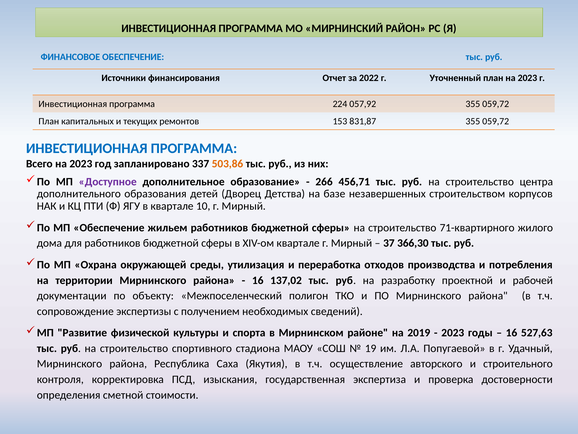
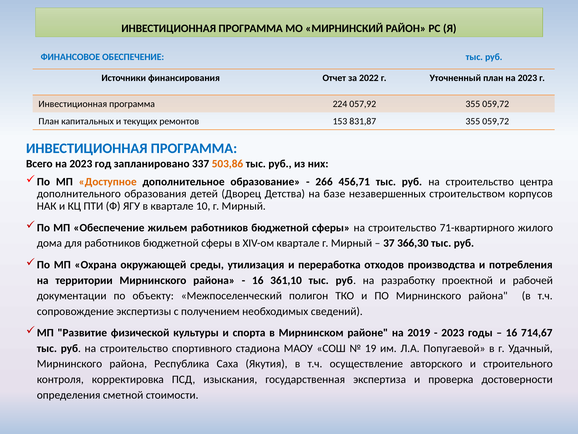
Доступное colour: purple -> orange
137,02: 137,02 -> 361,10
527,63: 527,63 -> 714,67
